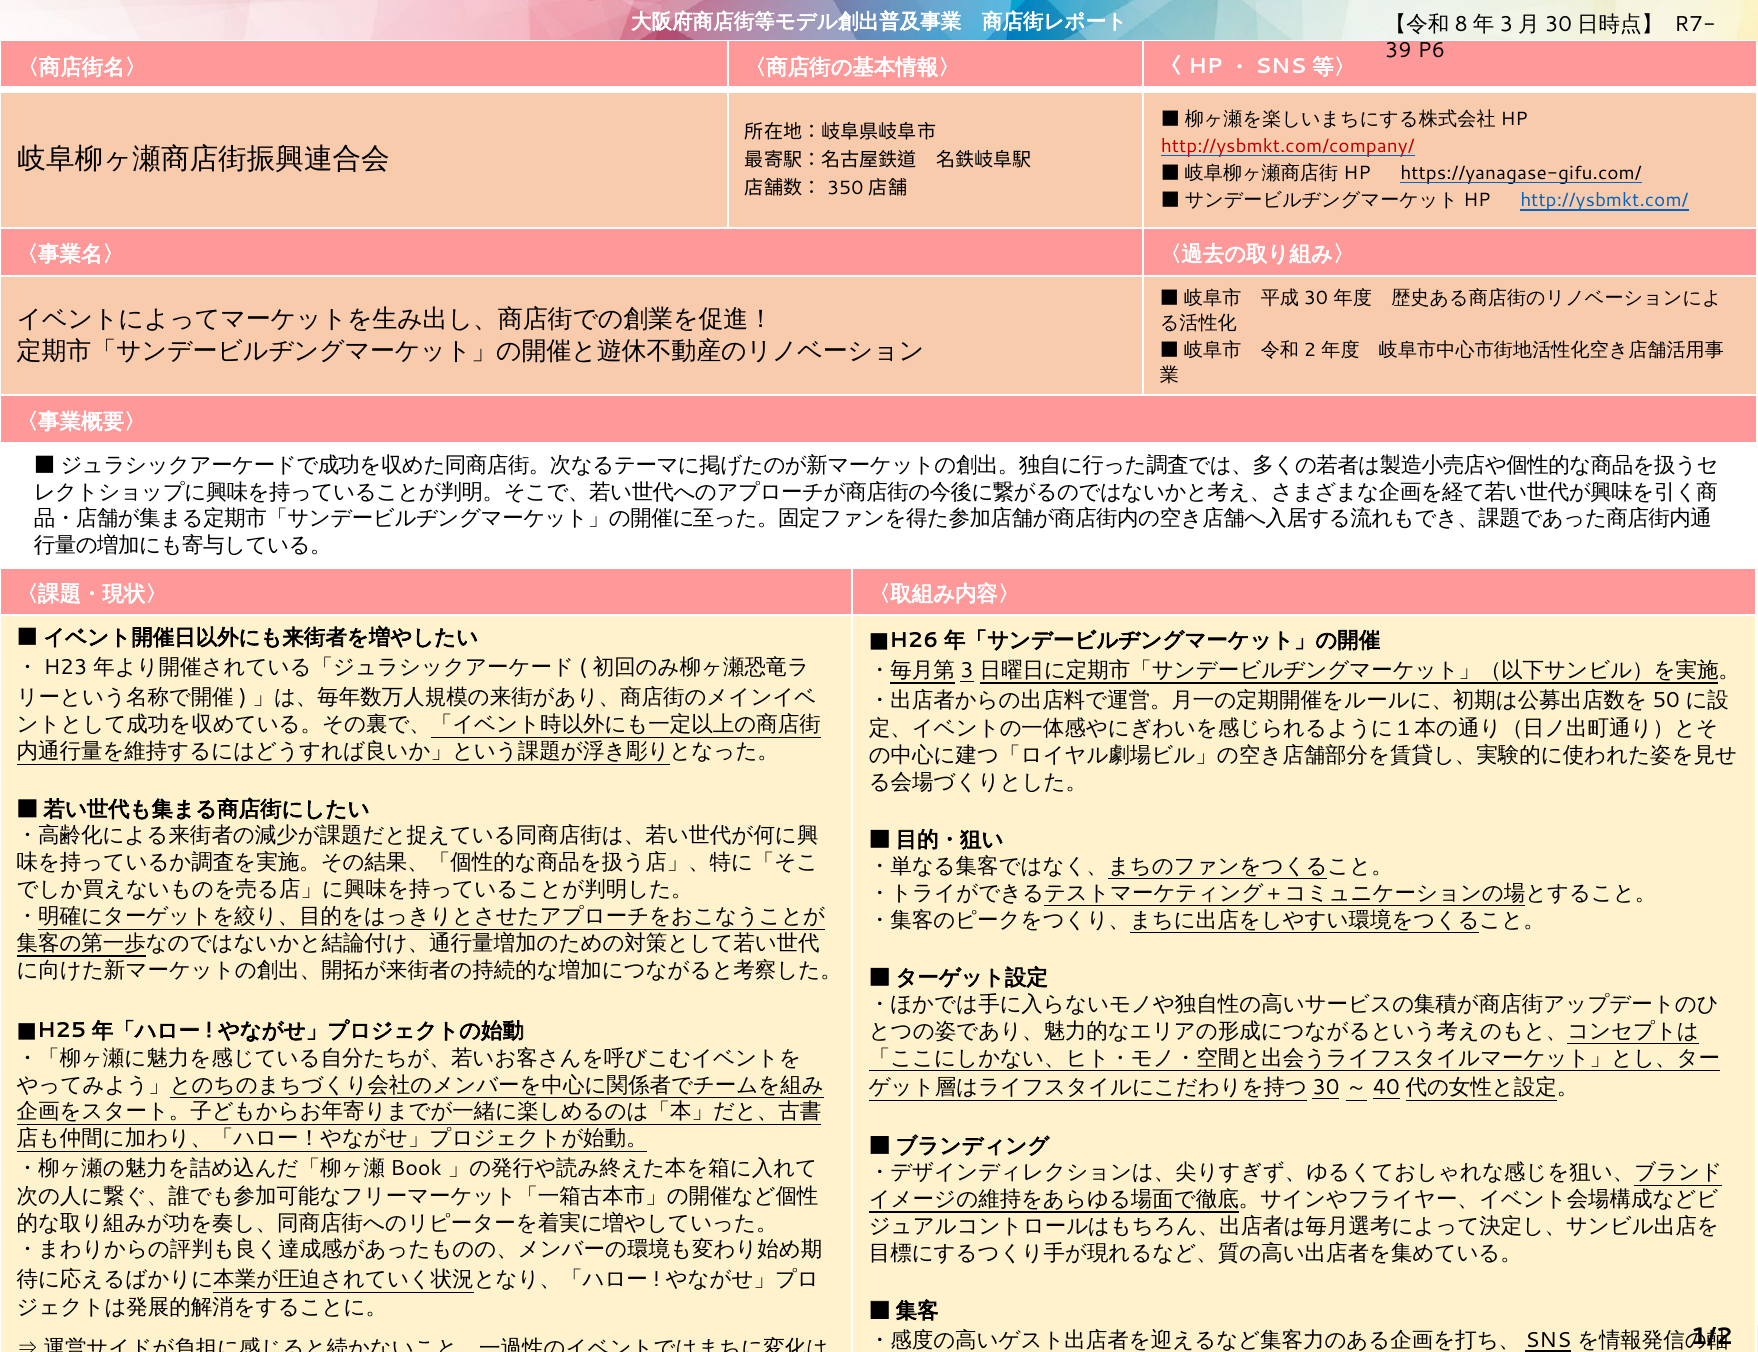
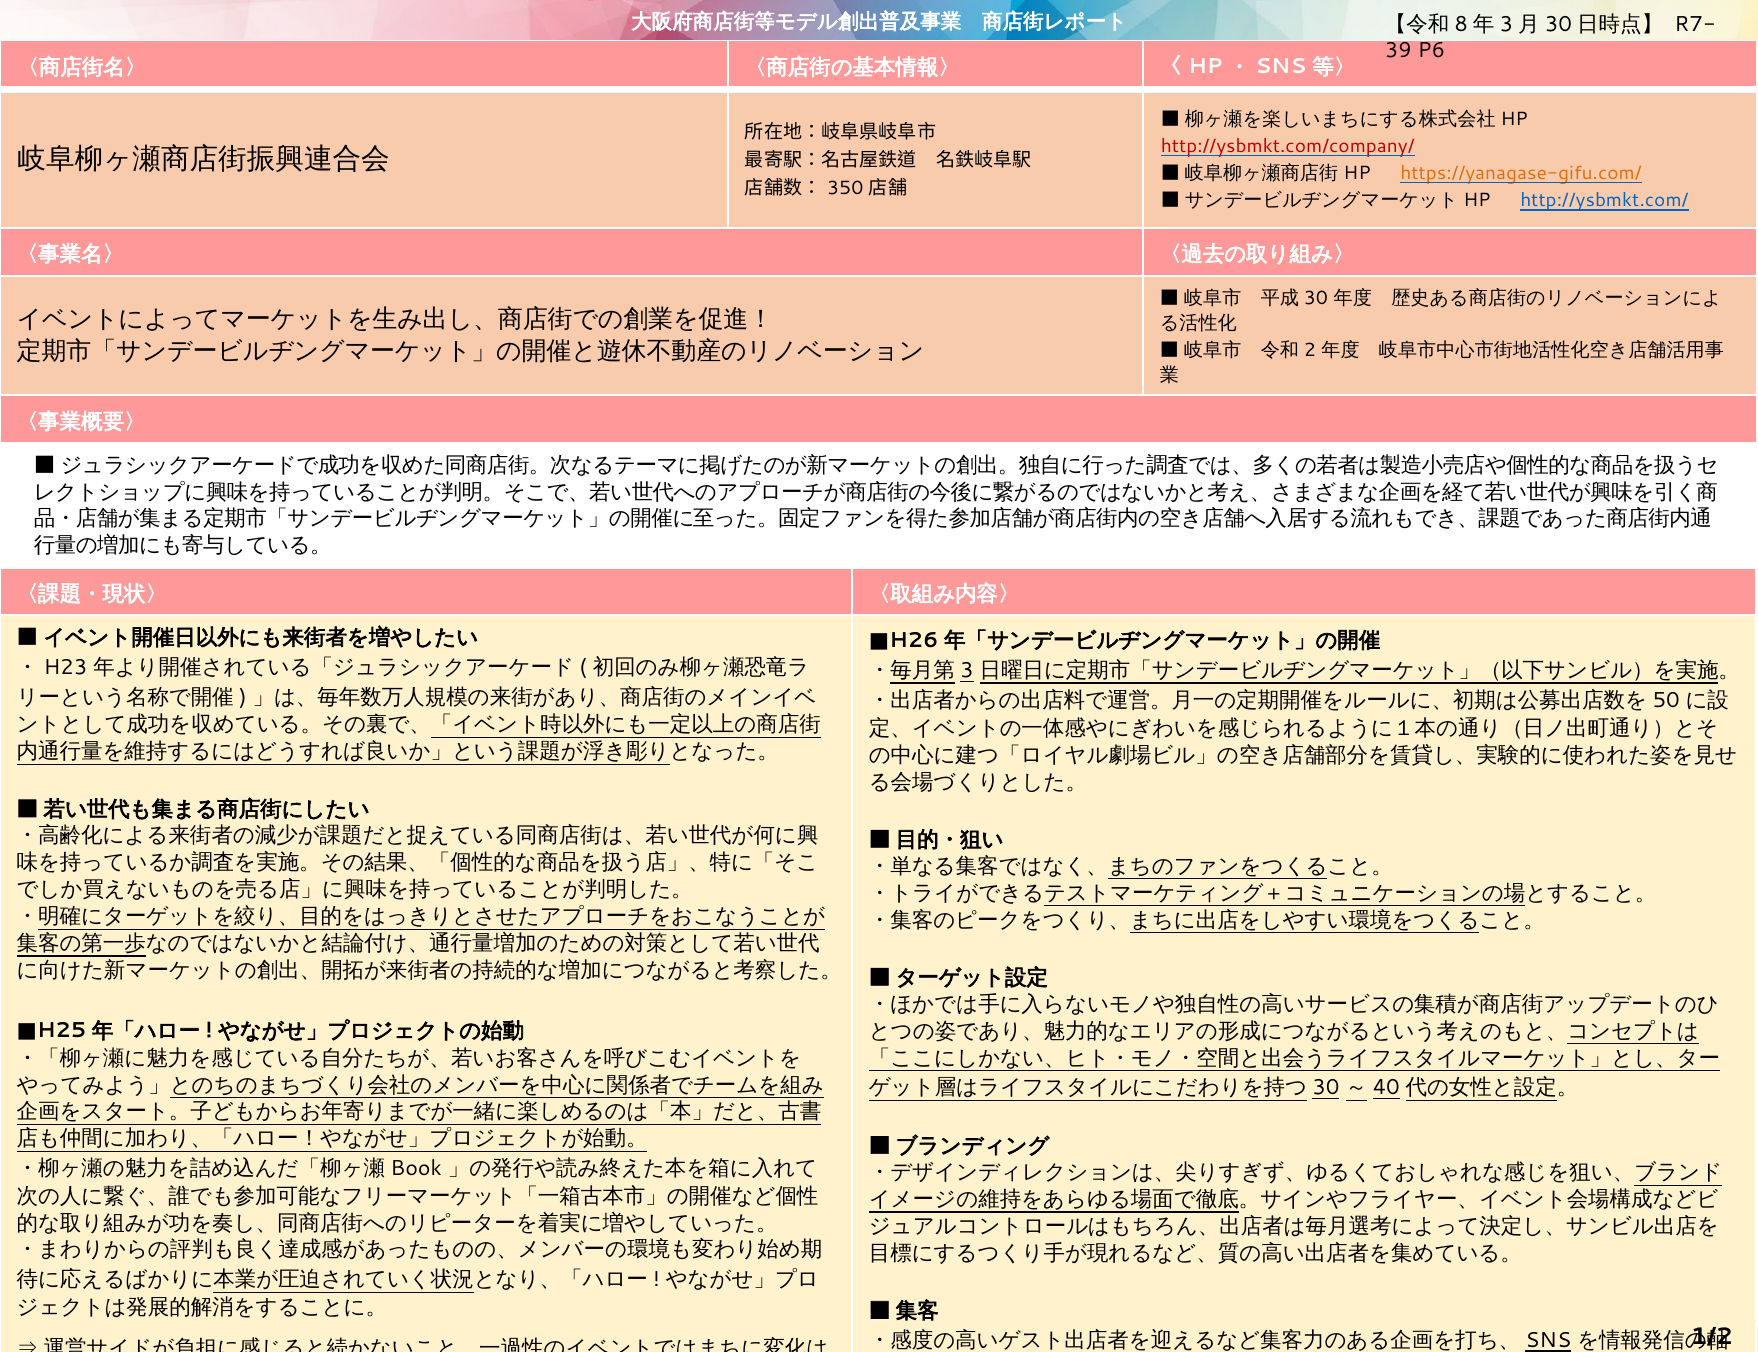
https://yanagase-gifu.com/ colour: black -> orange
